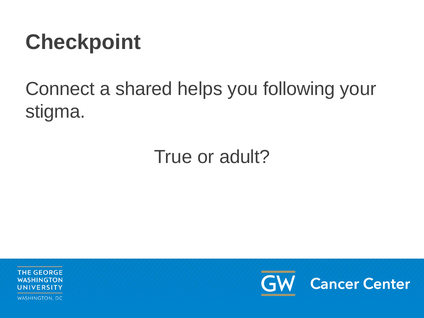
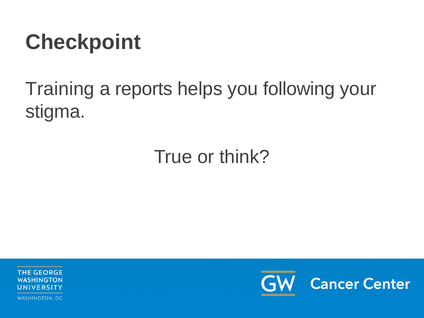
Connect: Connect -> Training
shared: shared -> reports
adult: adult -> think
